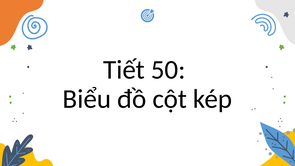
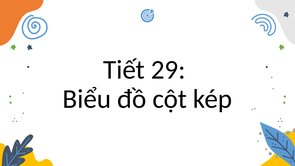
50: 50 -> 29
